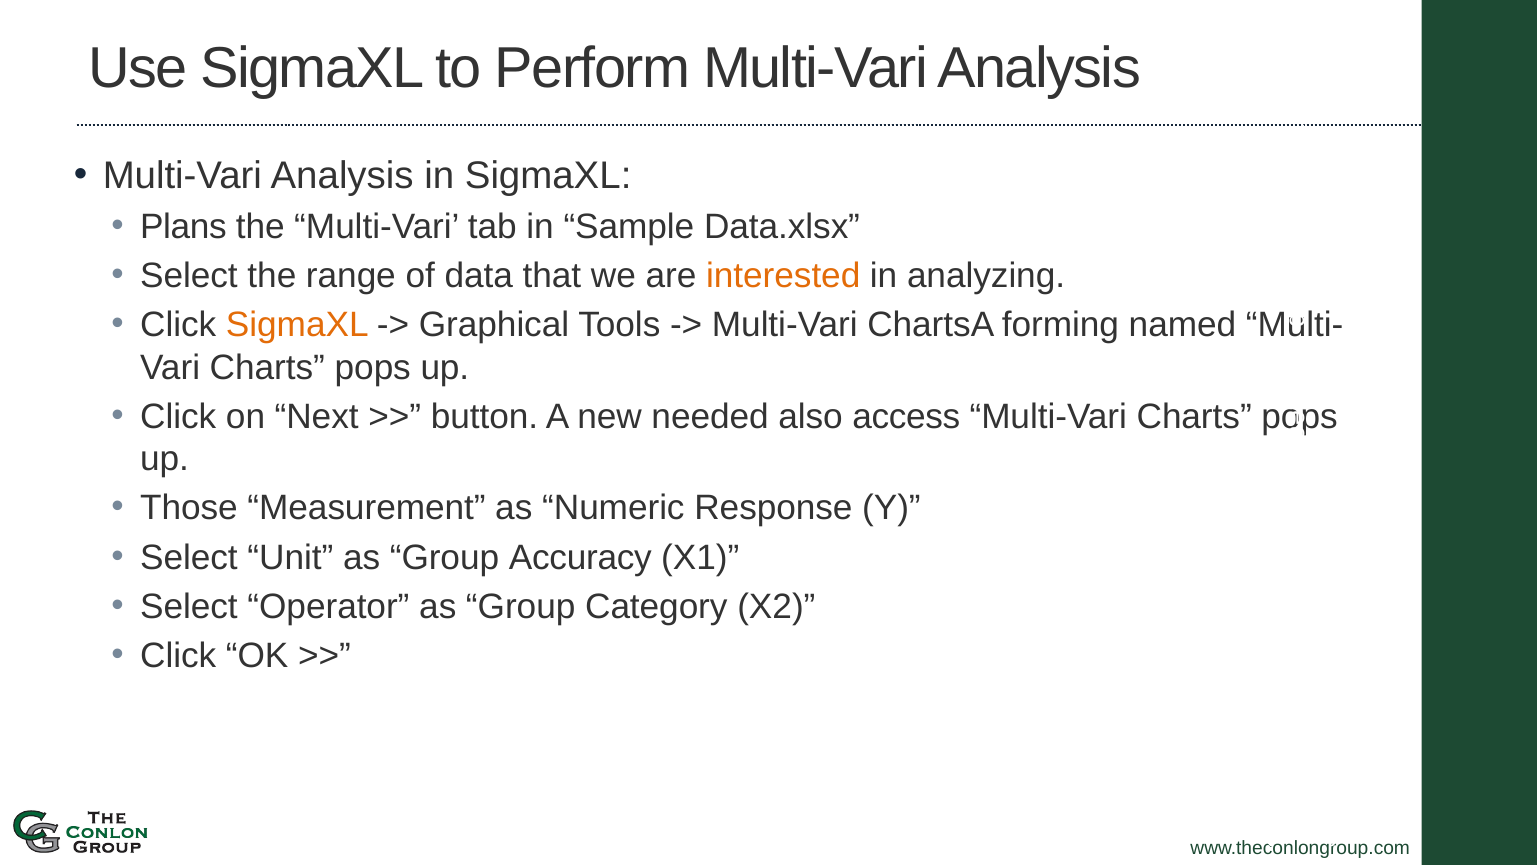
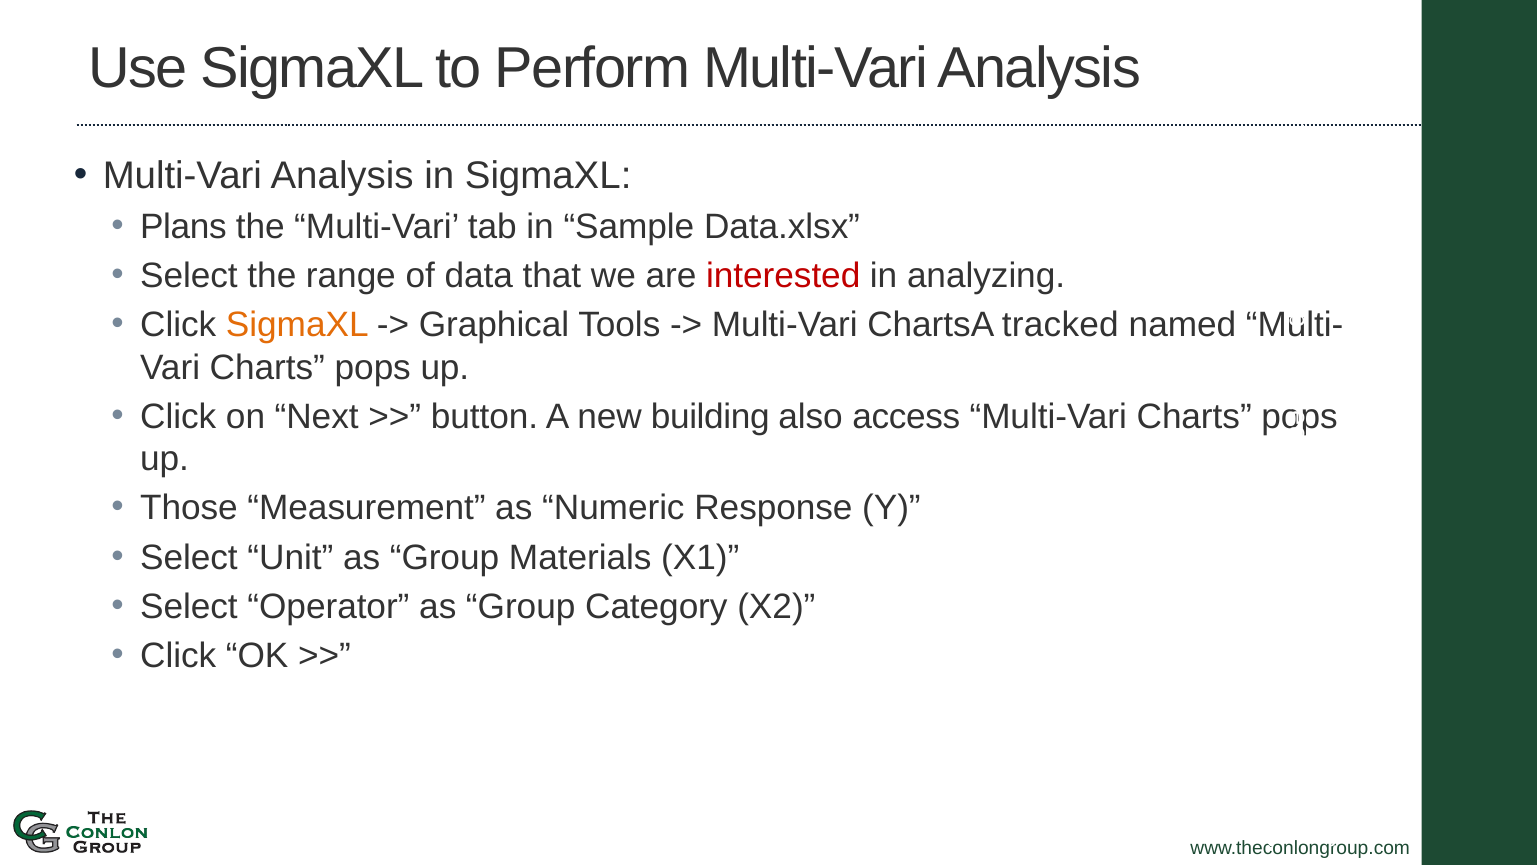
interested colour: orange -> red
forming: forming -> tracked
needed: needed -> building
Accuracy: Accuracy -> Materials
